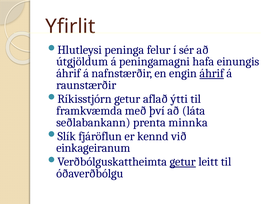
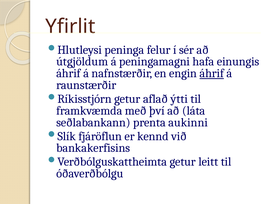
minnka: minnka -> aukinni
einkageiranum: einkageiranum -> bankakerfisins
getur at (183, 162) underline: present -> none
